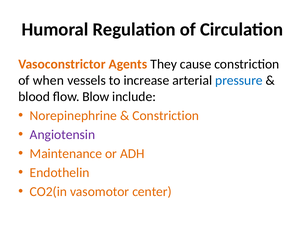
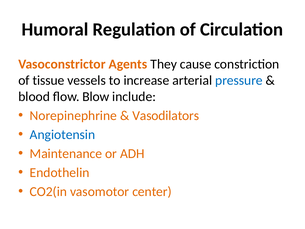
when: when -> tissue
Constriction at (166, 116): Constriction -> Vasodilators
Angiotensin colour: purple -> blue
